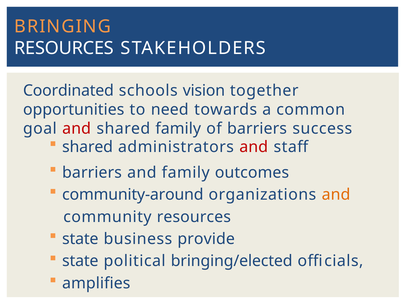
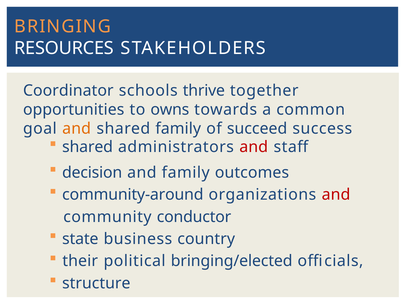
Coordinated: Coordinated -> Coordinator
vision: vision -> thrive
need: need -> owns
and at (77, 128) colour: red -> orange
of barriers: barriers -> succeed
barriers at (92, 172): barriers -> decision
and at (336, 194) colour: orange -> red
community resources: resources -> conductor
provide: provide -> country
state at (80, 261): state -> their
amplifies: amplifies -> structure
